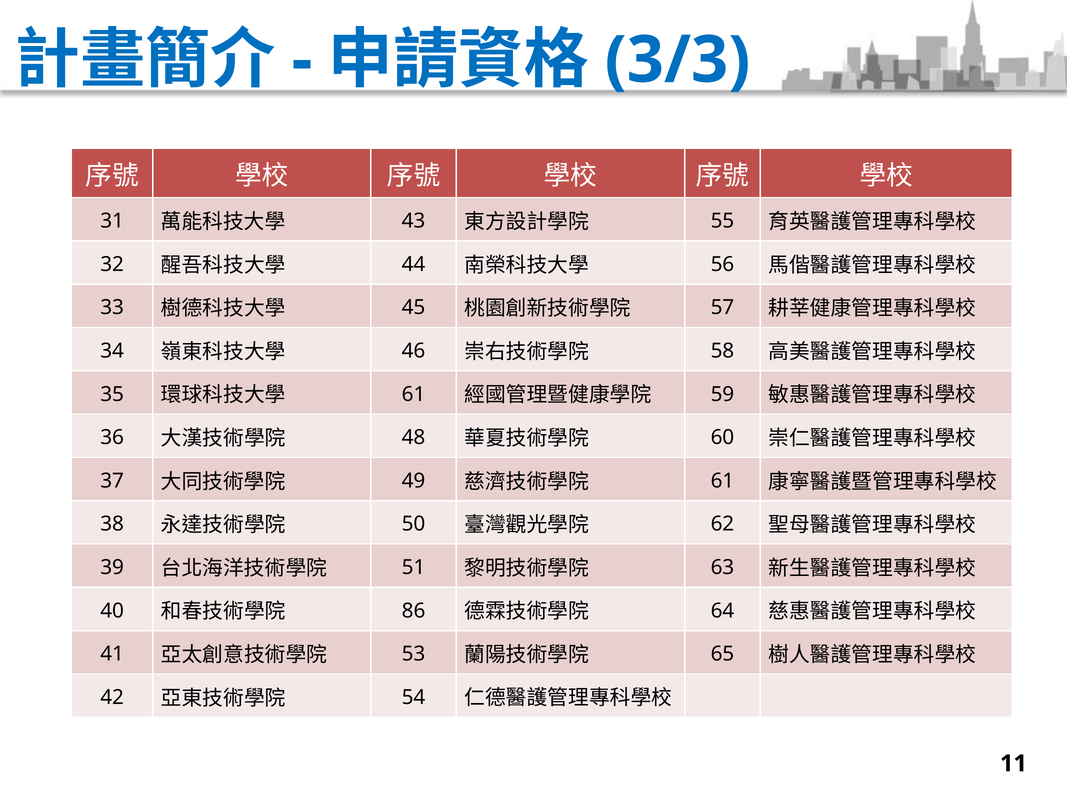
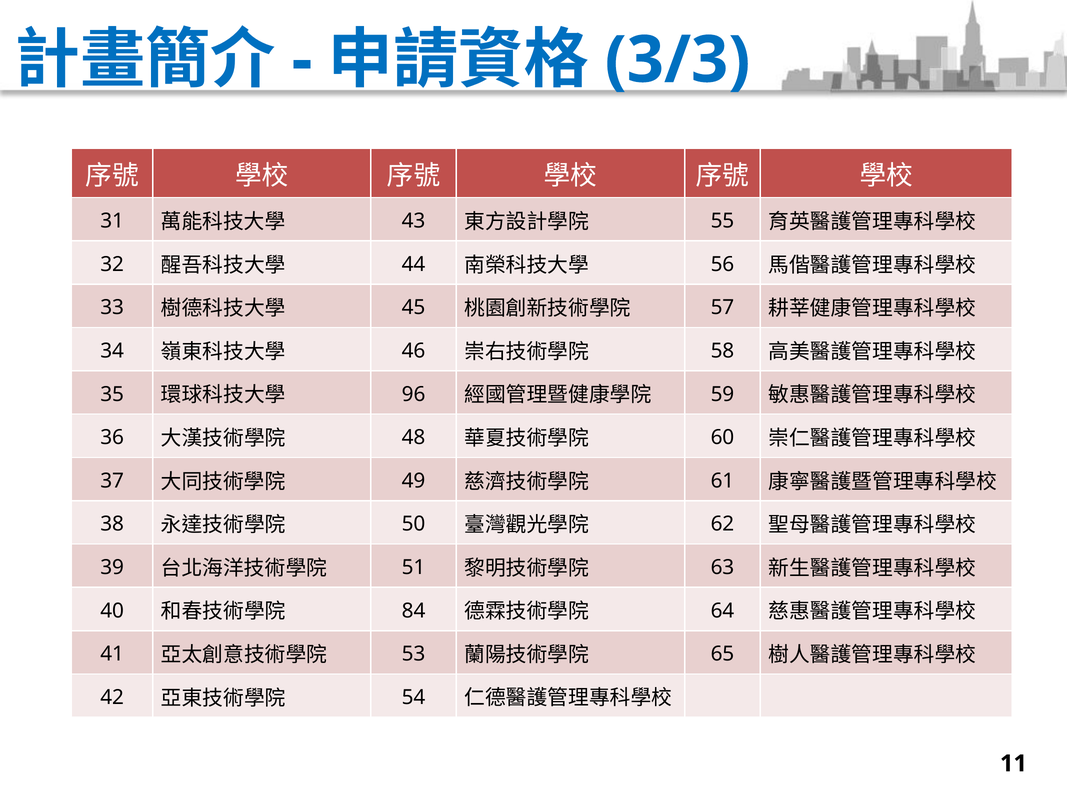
61 at (414, 394): 61 -> 96
86: 86 -> 84
